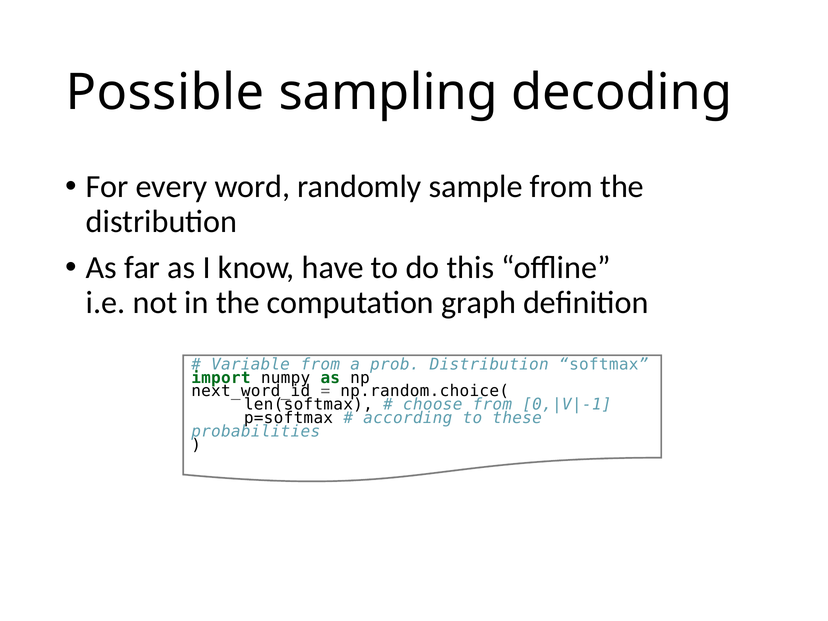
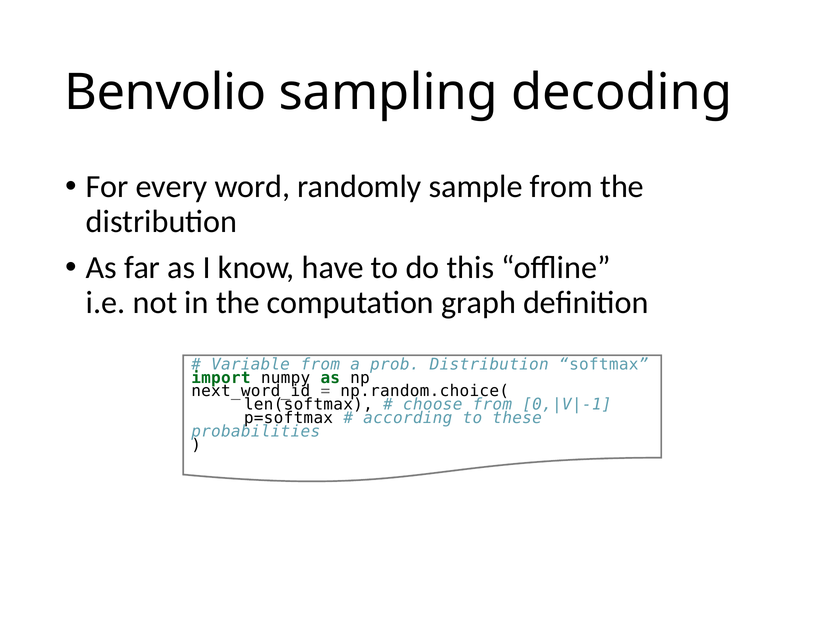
Possible: Possible -> Benvolio
